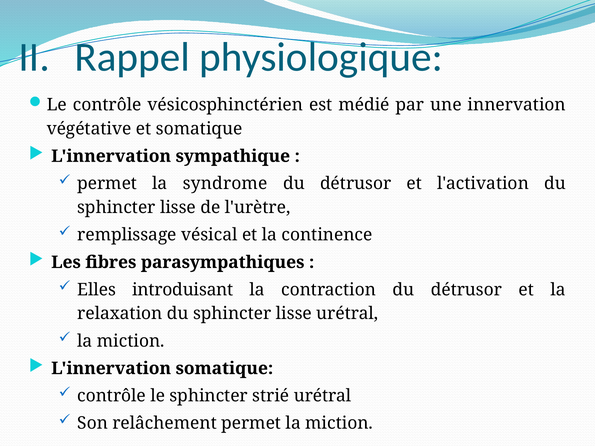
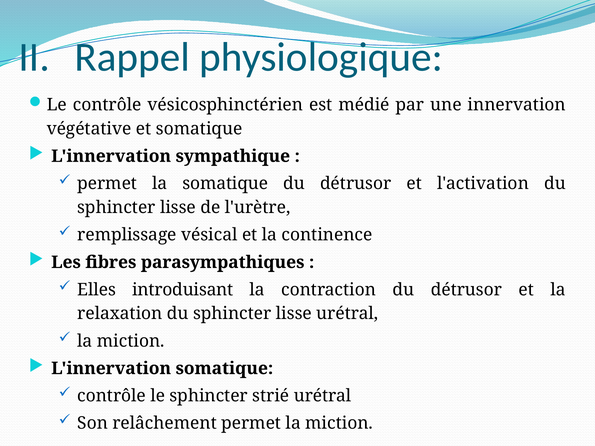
la syndrome: syndrome -> somatique
